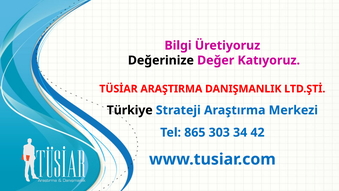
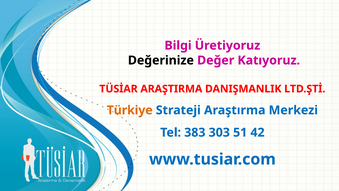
Türkiye colour: black -> orange
865: 865 -> 383
34: 34 -> 51
